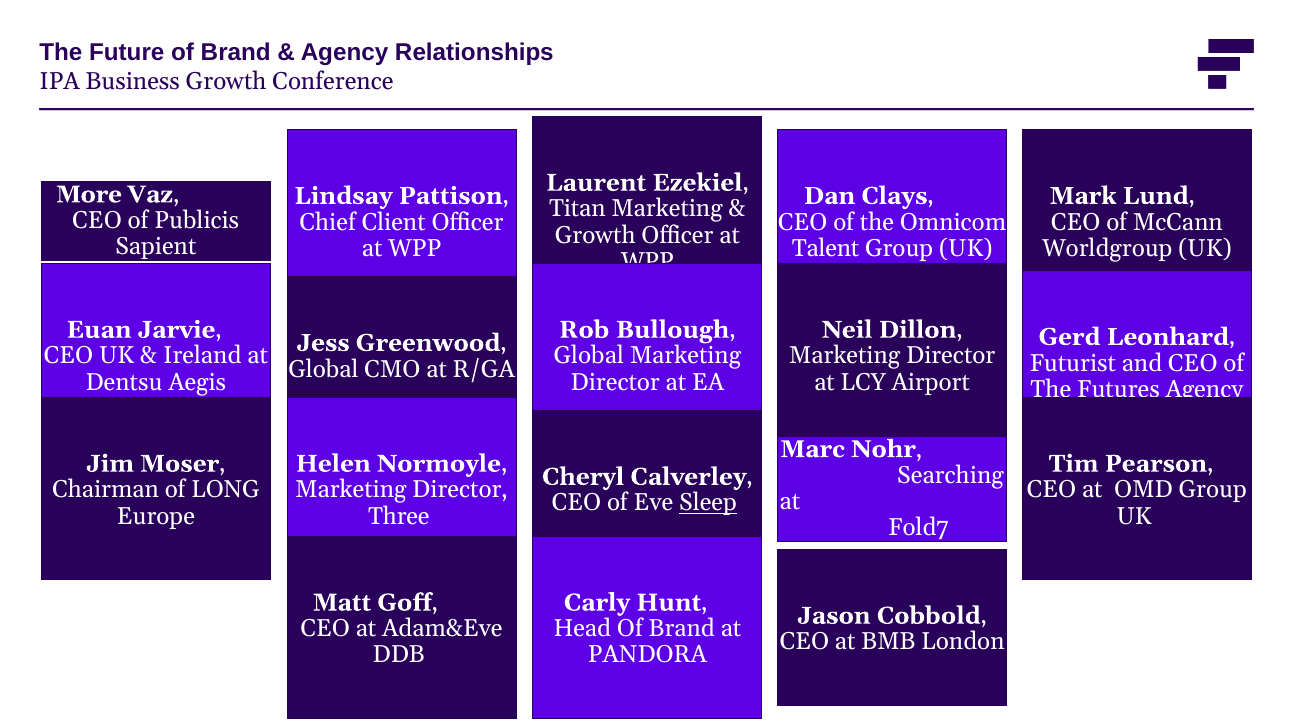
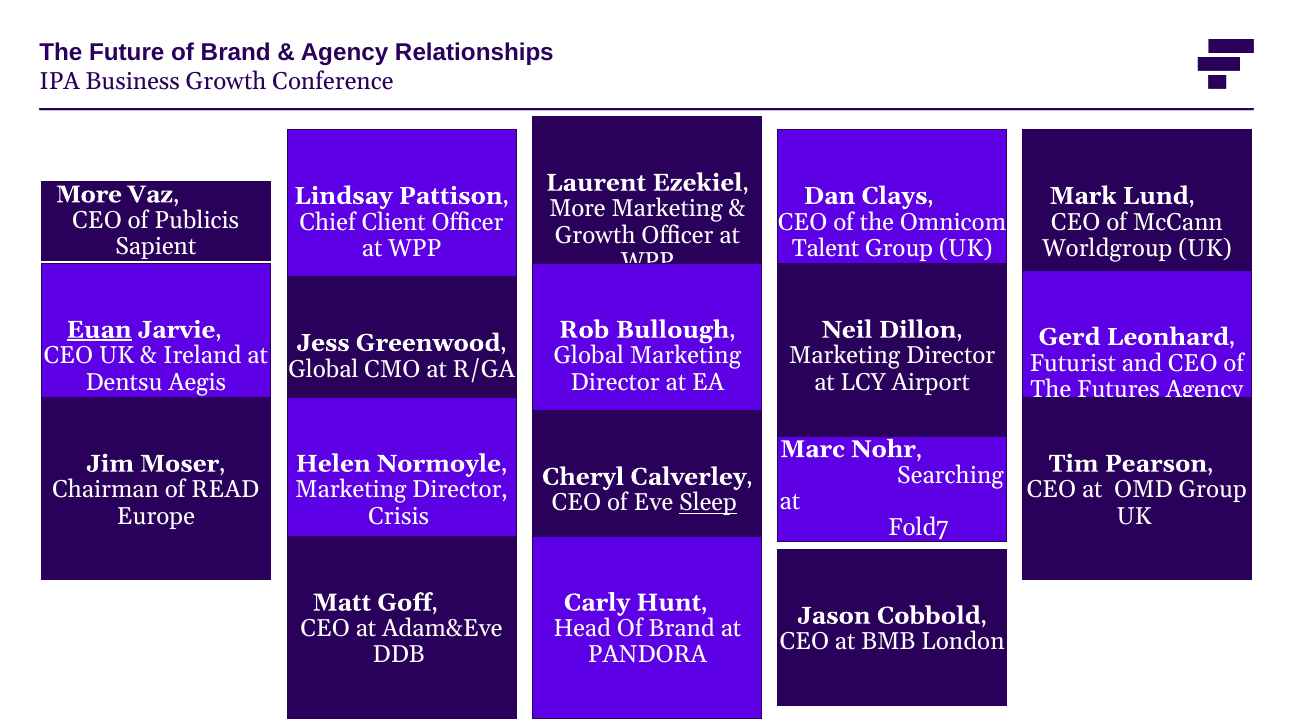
Titan at (577, 209): Titan -> More
Euan underline: none -> present
LONG: LONG -> READ
Three: Three -> Crisis
